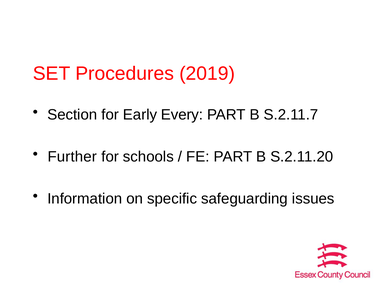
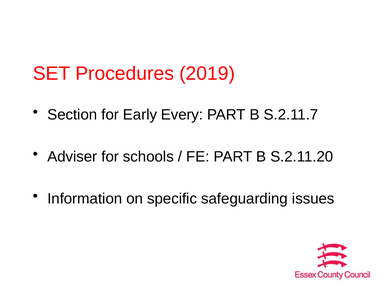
Further: Further -> Adviser
